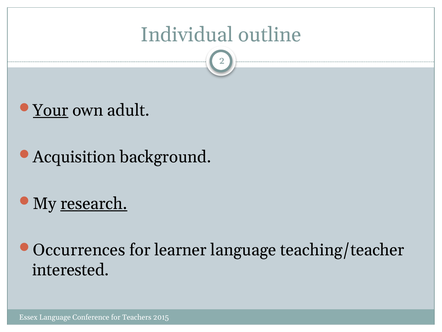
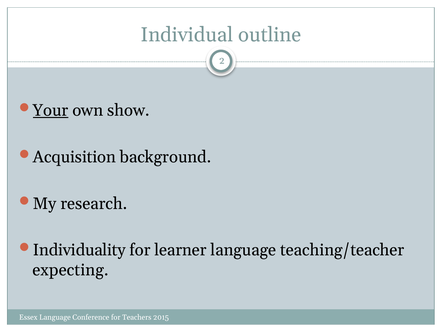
adult: adult -> show
research underline: present -> none
Occurrences: Occurrences -> Individuality
interested: interested -> expecting
